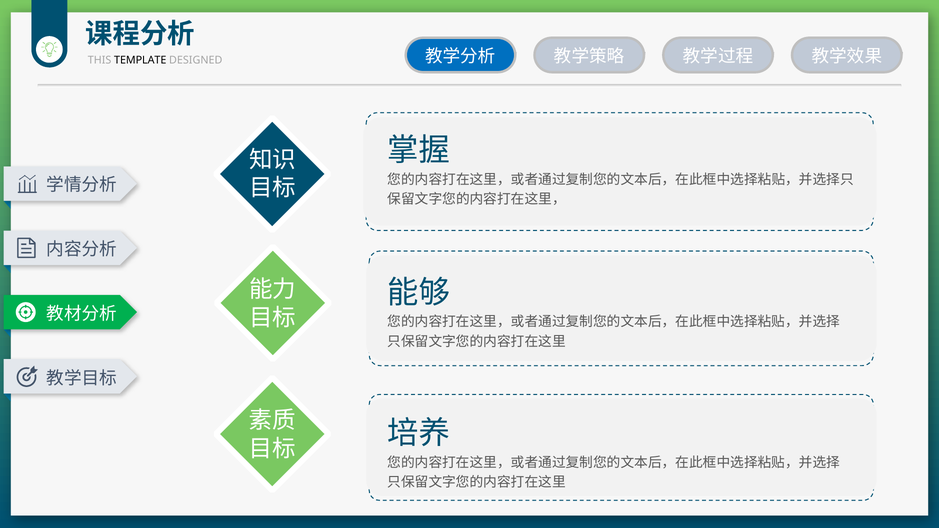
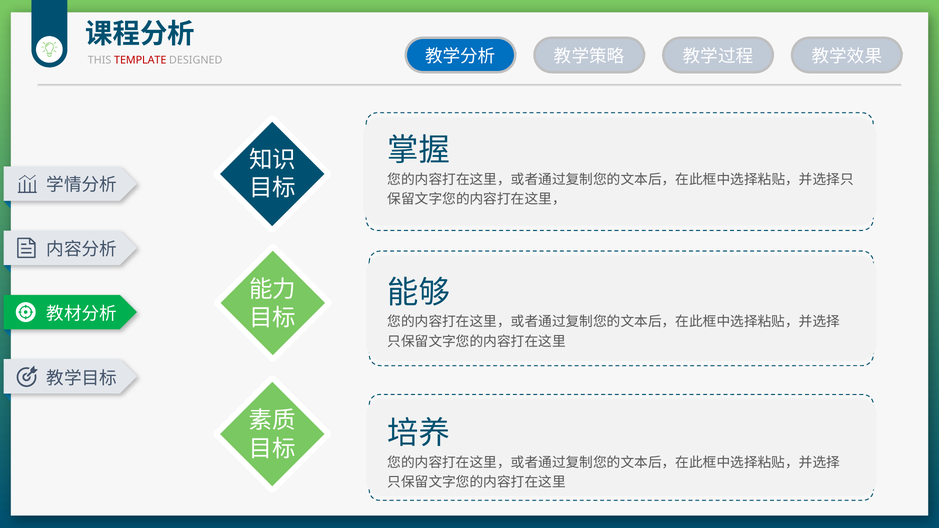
TEMPLATE colour: black -> red
